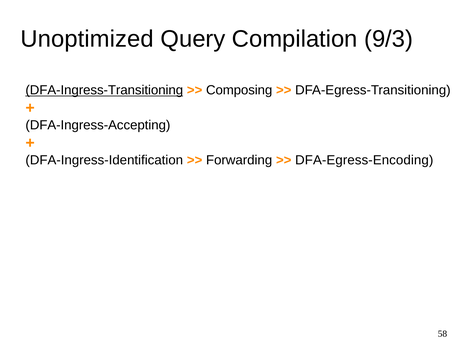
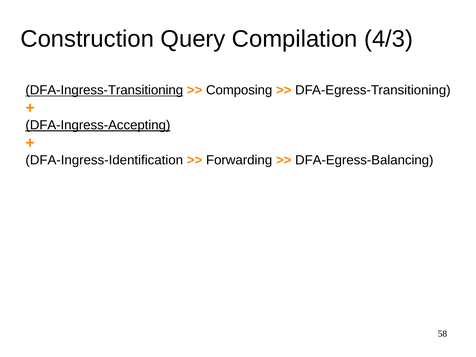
Unoptimized: Unoptimized -> Construction
9/3: 9/3 -> 4/3
DFA-Ingress-Accepting underline: none -> present
DFA-Egress-Encoding: DFA-Egress-Encoding -> DFA-Egress-Balancing
